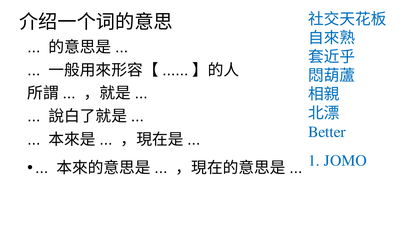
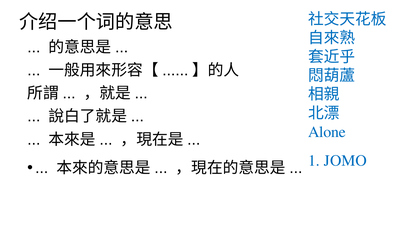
Better: Better -> Alone
